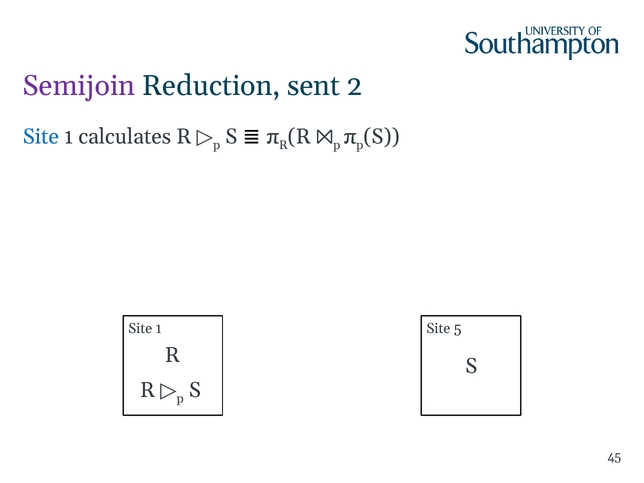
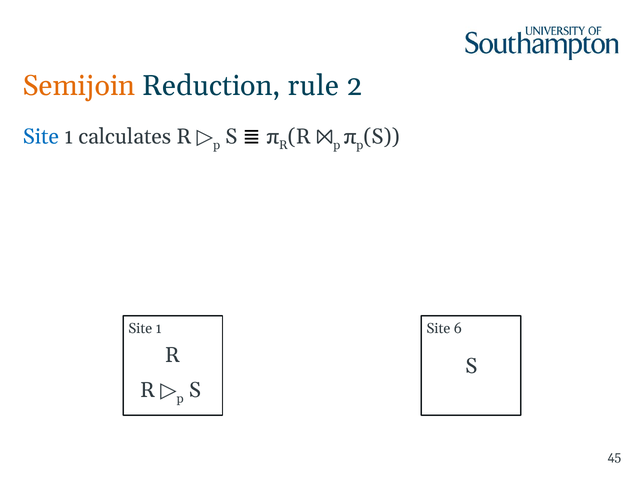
Semijoin colour: purple -> orange
sent: sent -> rule
5: 5 -> 6
